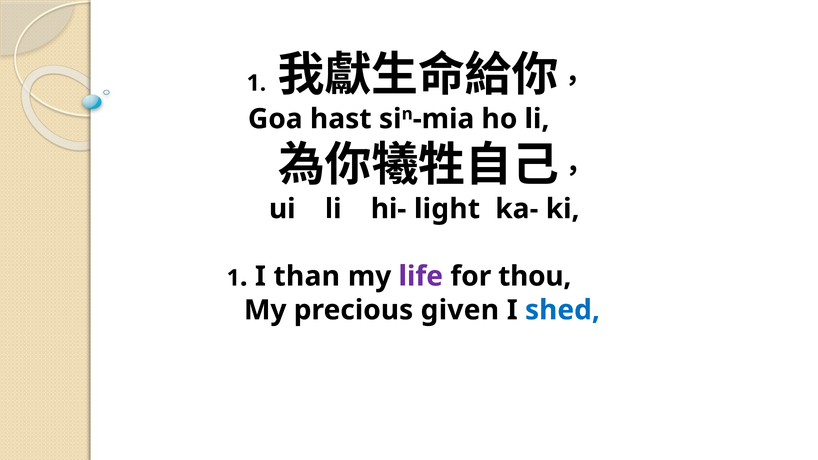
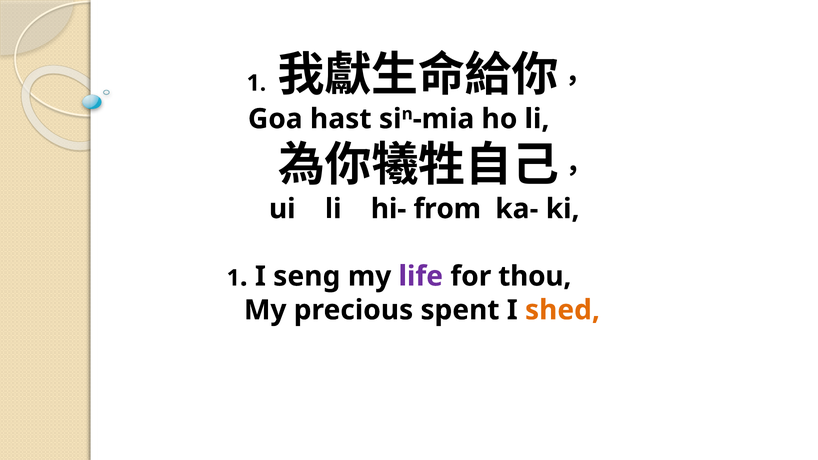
light: light -> from
than: than -> seng
given: given -> spent
shed colour: blue -> orange
